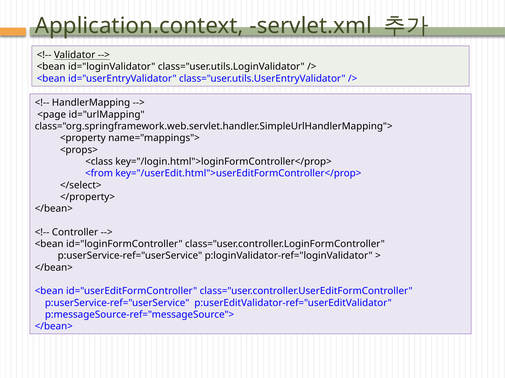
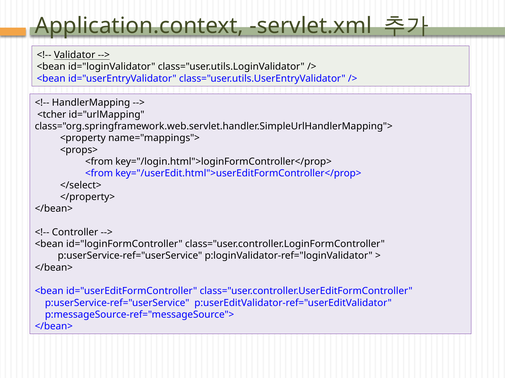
<page: <page -> <tcher
<class at (99, 162): <class -> <from
